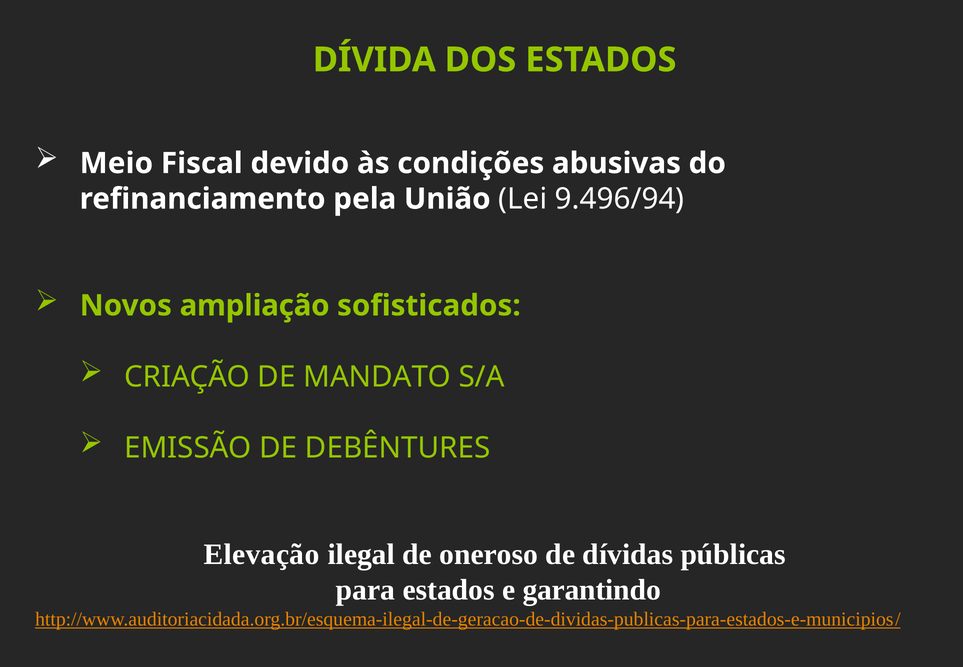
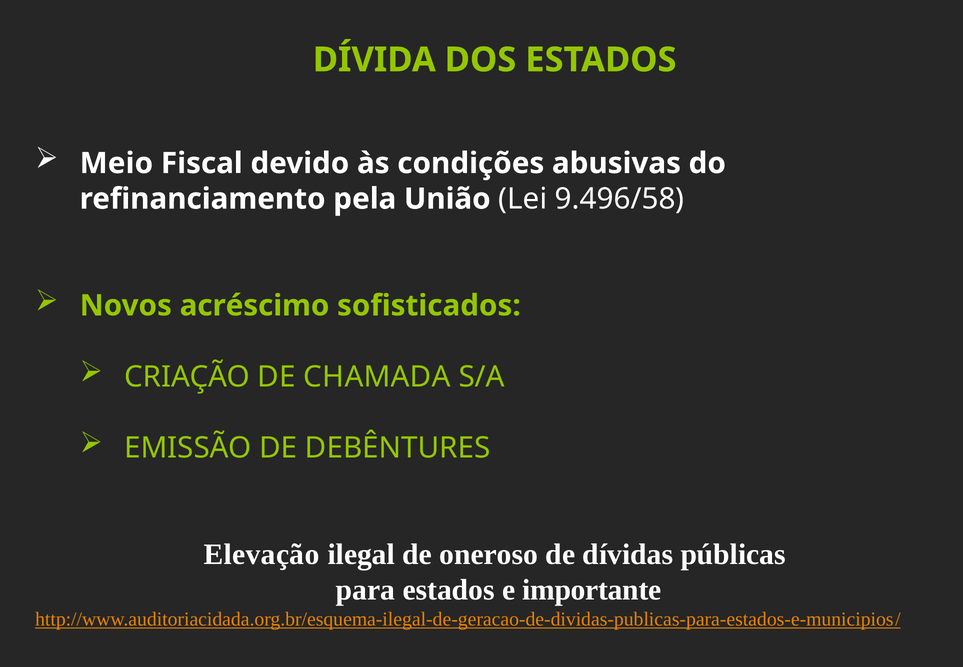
9.496/94: 9.496/94 -> 9.496/58
ampliação: ampliação -> acréscimo
MANDATO: MANDATO -> CHAMADA
garantindo: garantindo -> importante
